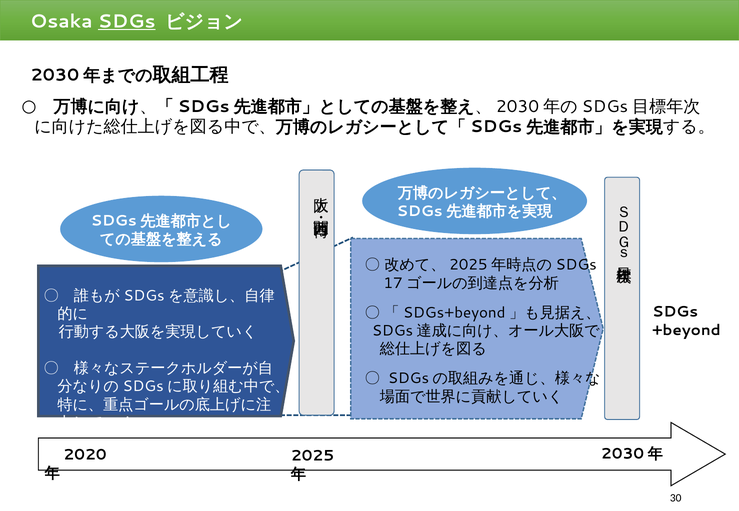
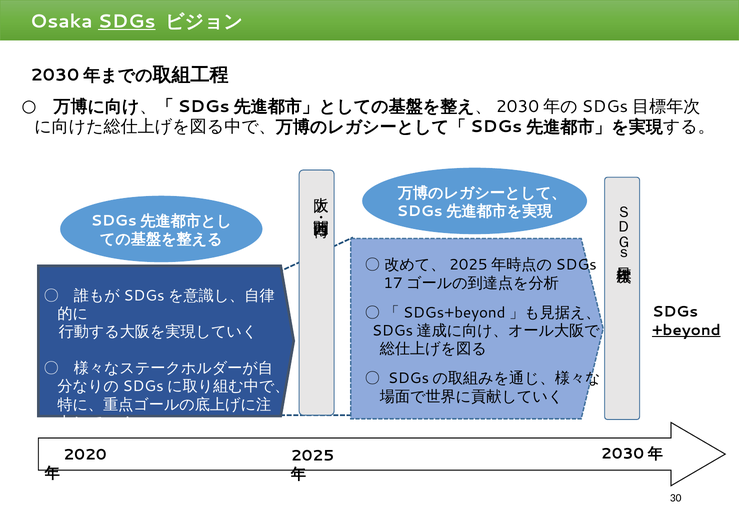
+beyond underline: none -> present
